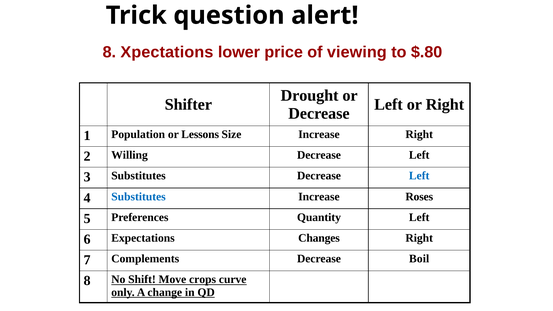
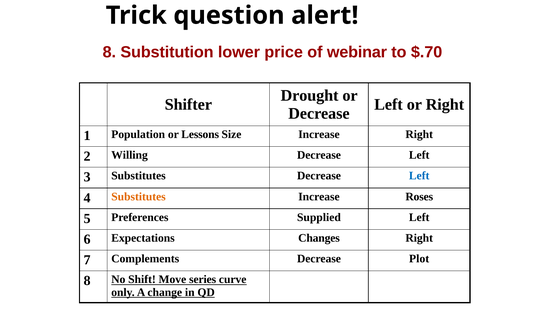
Xpectations: Xpectations -> Substitution
viewing: viewing -> webinar
$.80: $.80 -> $.70
Substitutes at (138, 197) colour: blue -> orange
Quantity: Quantity -> Supplied
Boil: Boil -> Plot
crops: crops -> series
